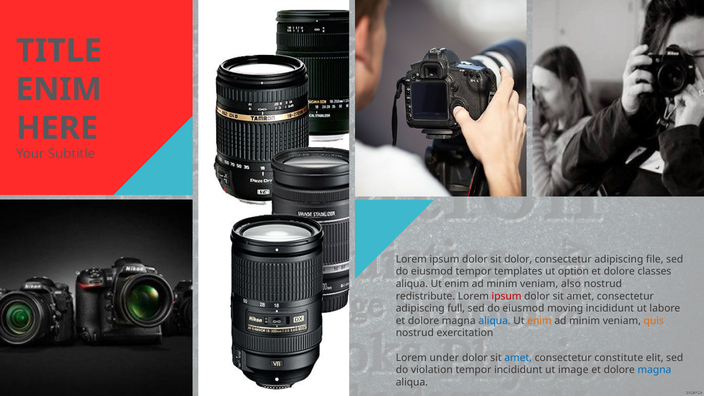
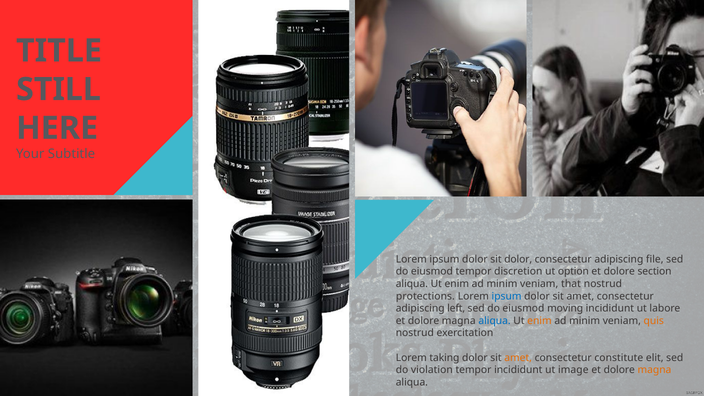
ENIM at (59, 89): ENIM -> STILL
templates: templates -> discretion
classes: classes -> section
also: also -> that
redistribute: redistribute -> protections
ipsum at (507, 296) colour: red -> blue
full: full -> left
under: under -> taking
amet at (518, 358) colour: blue -> orange
magna at (654, 370) colour: blue -> orange
